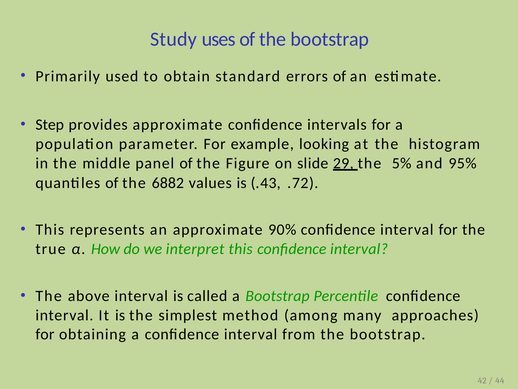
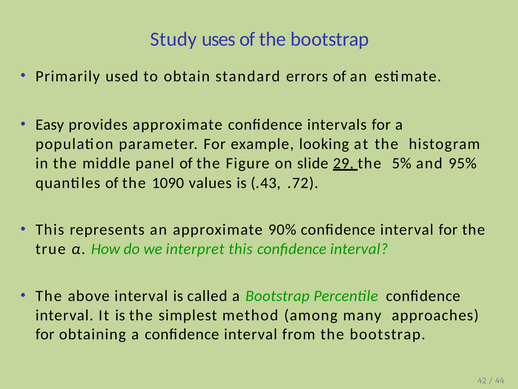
Step: Step -> Easy
6882: 6882 -> 1090
